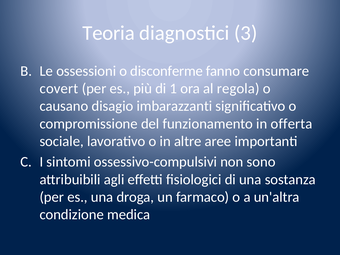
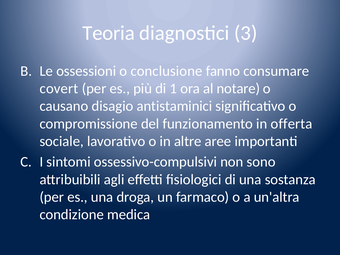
disconferme: disconferme -> conclusione
regola: regola -> notare
imbarazzanti: imbarazzanti -> antistaminici
